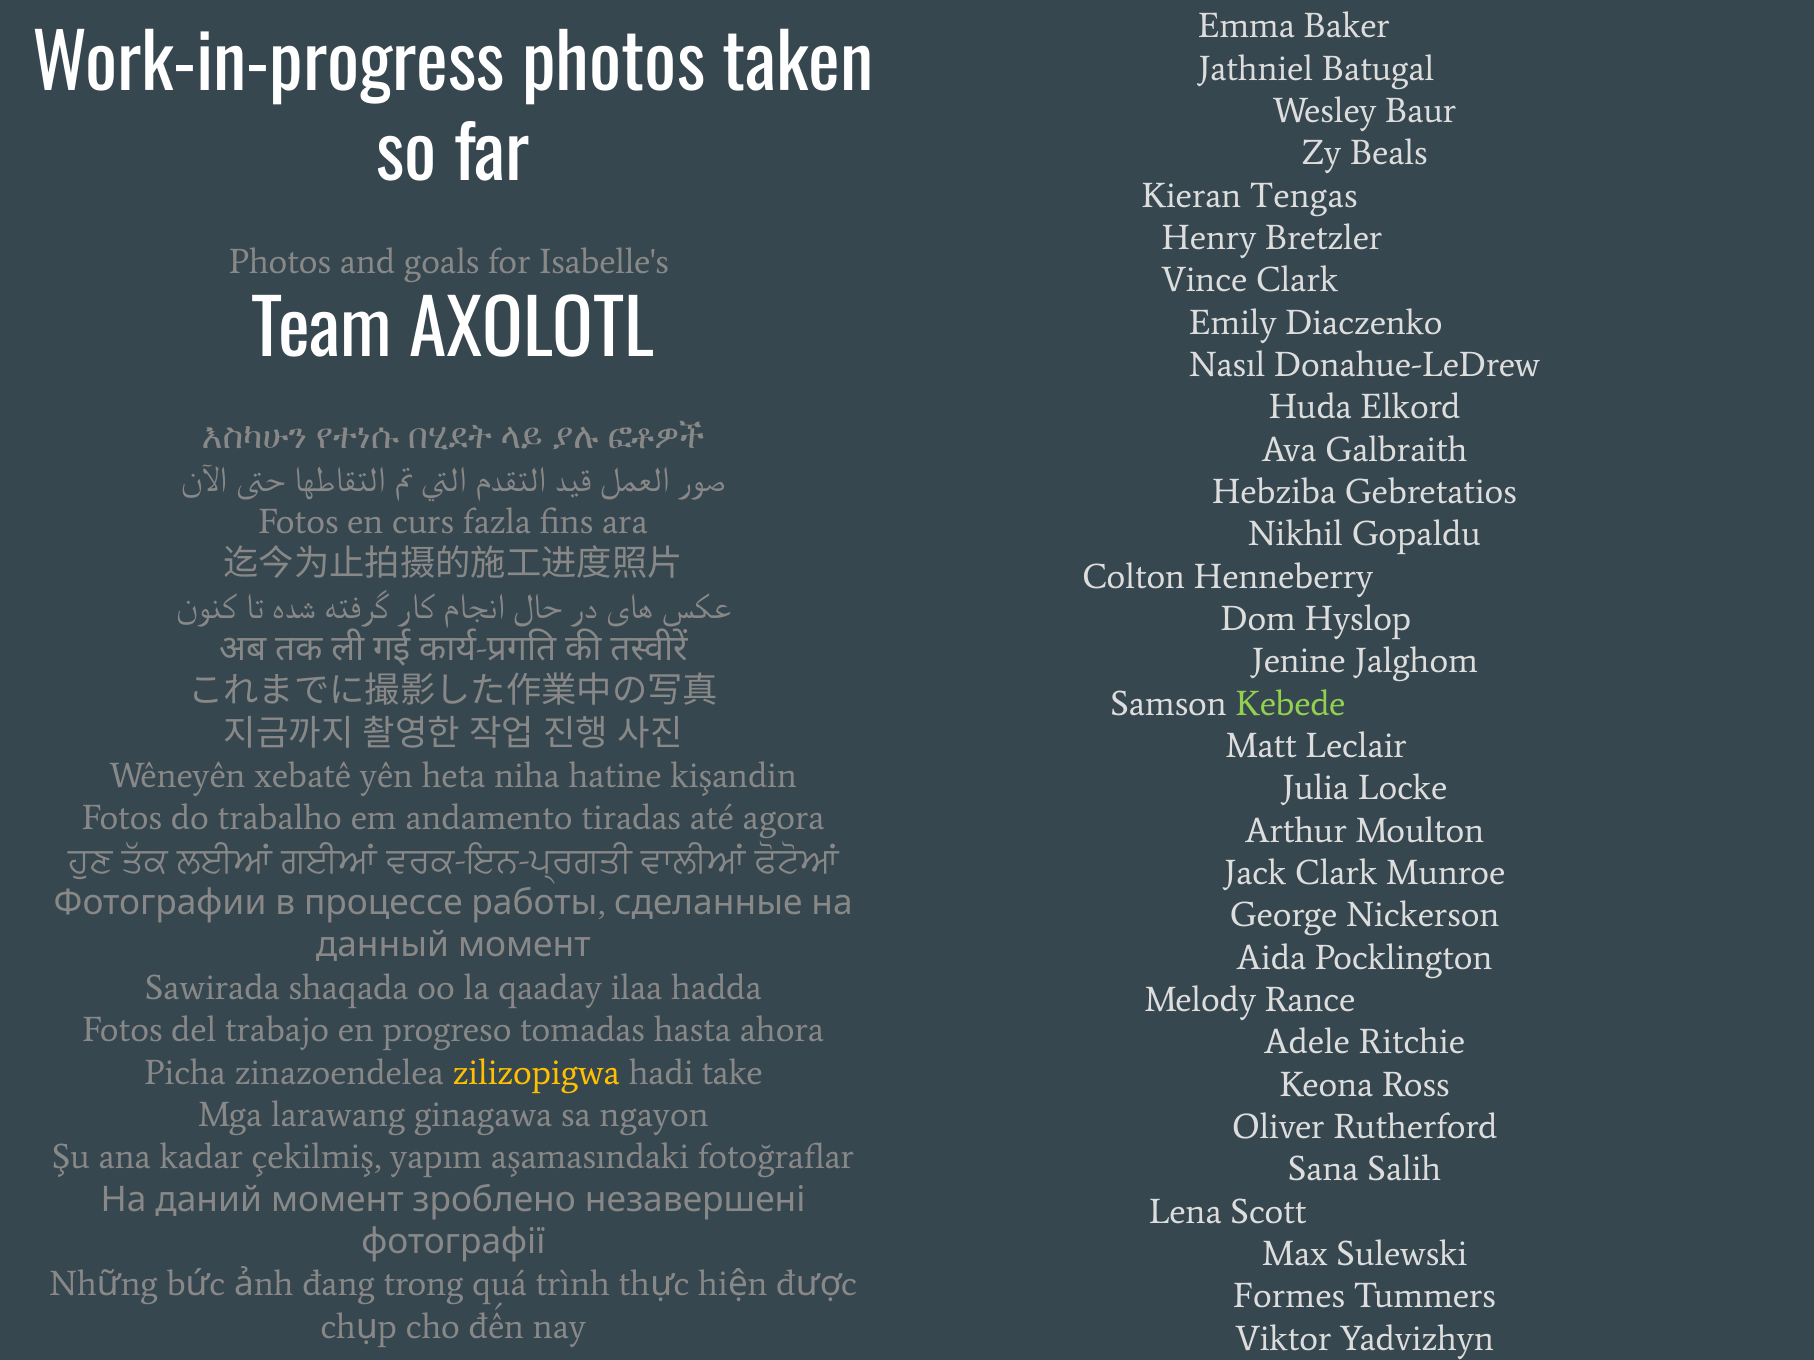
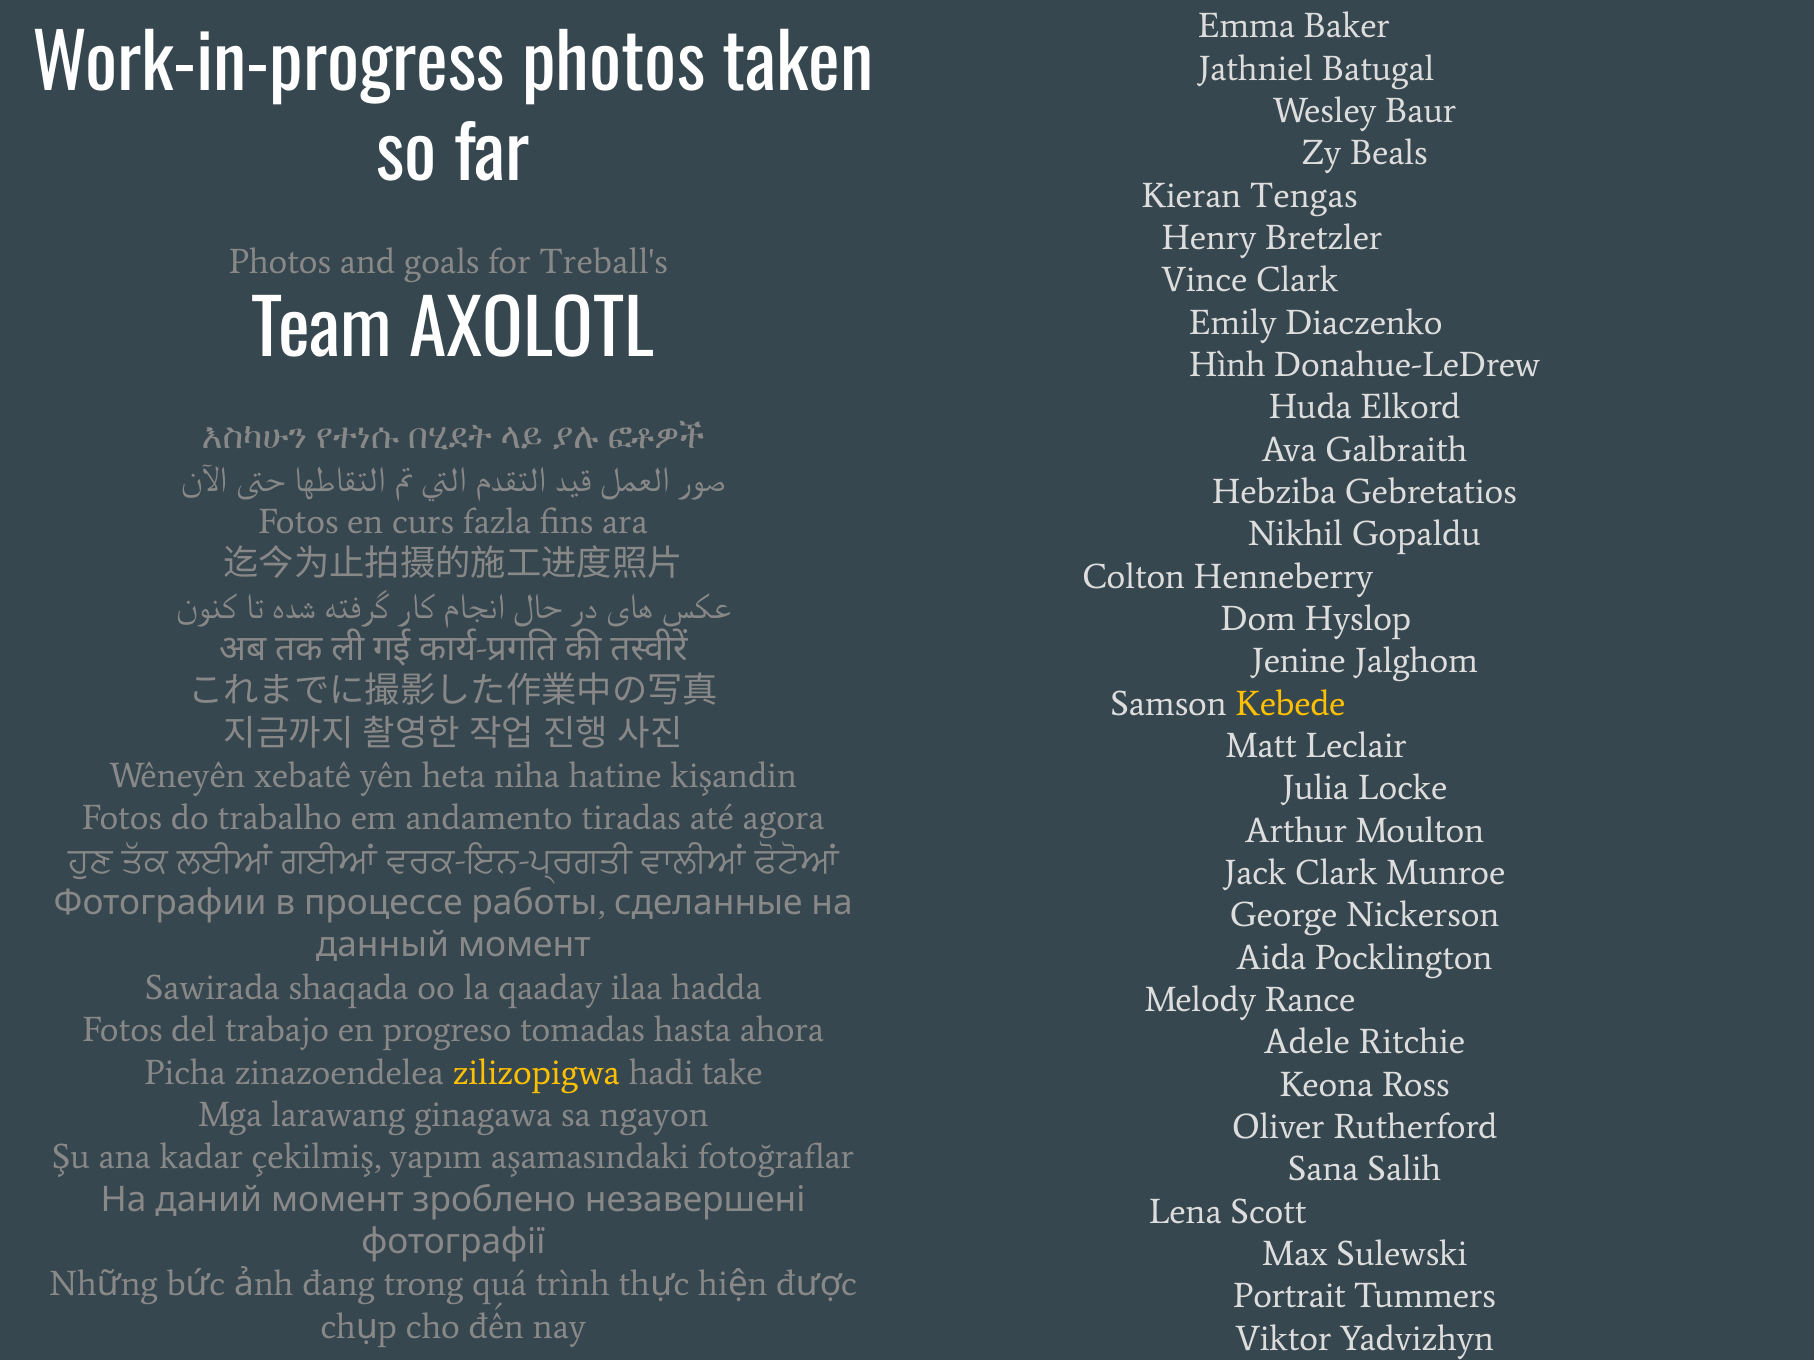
Isabelle's: Isabelle's -> Treball's
Nasıl: Nasıl -> Hình
Kebede colour: light green -> yellow
Formes: Formes -> Portrait
